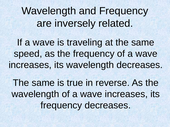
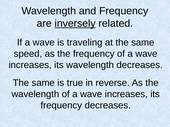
inversely underline: none -> present
